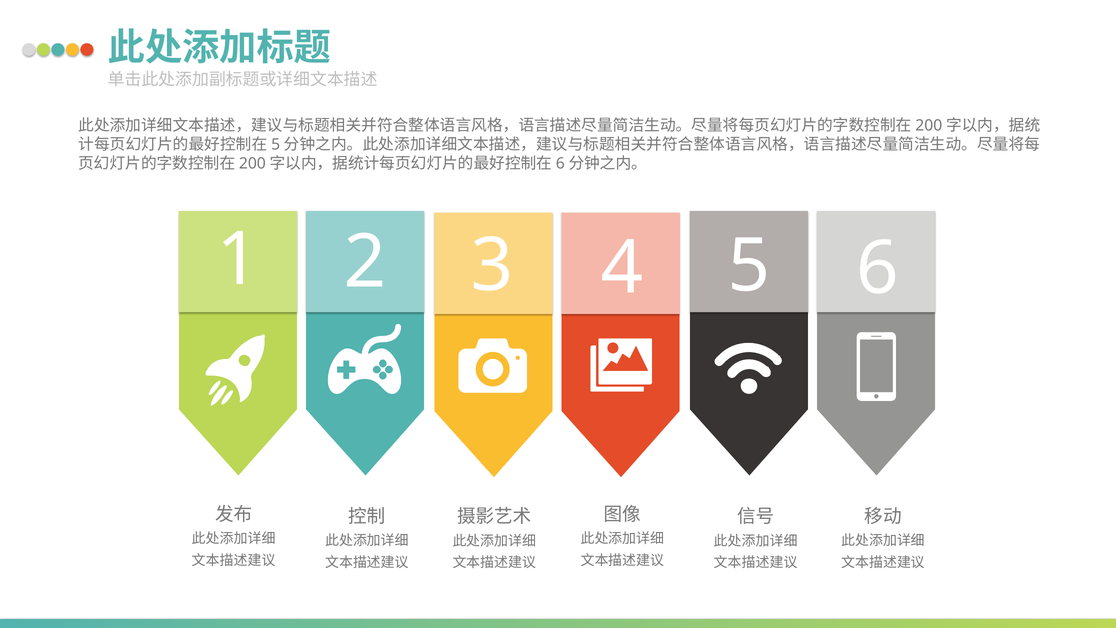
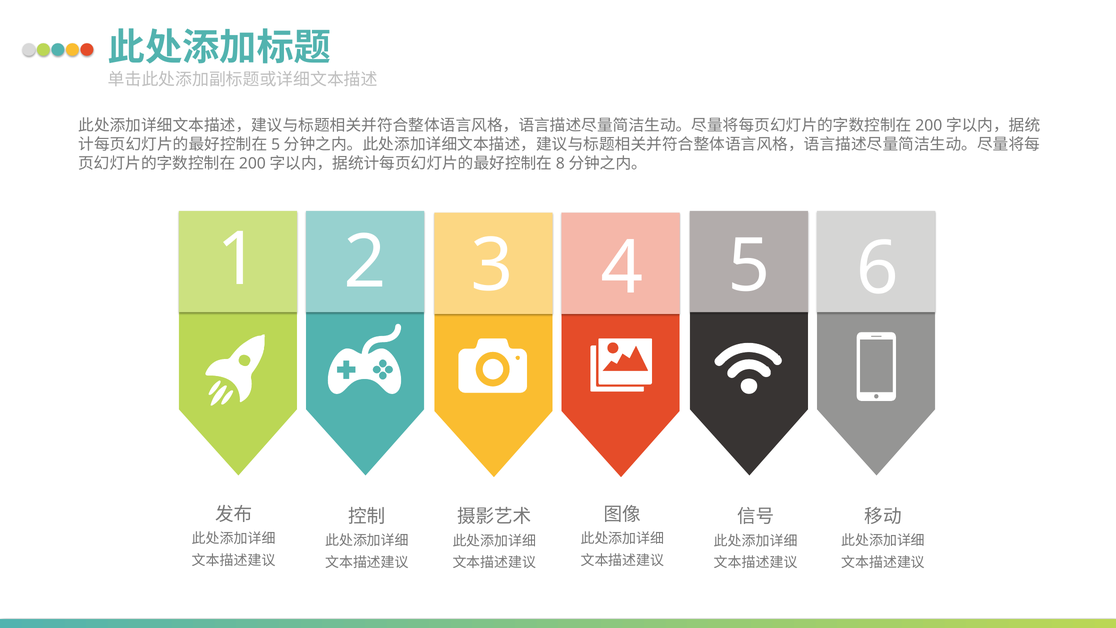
6 at (560, 163): 6 -> 8
